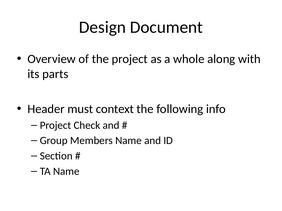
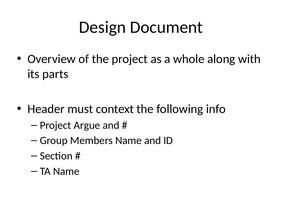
Check: Check -> Argue
